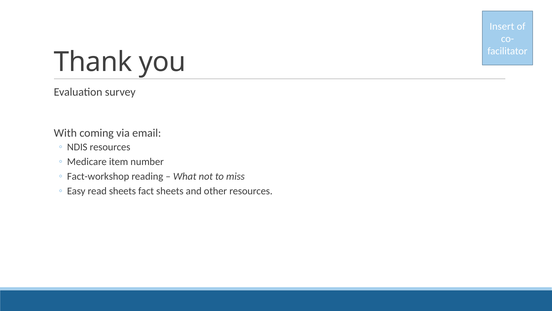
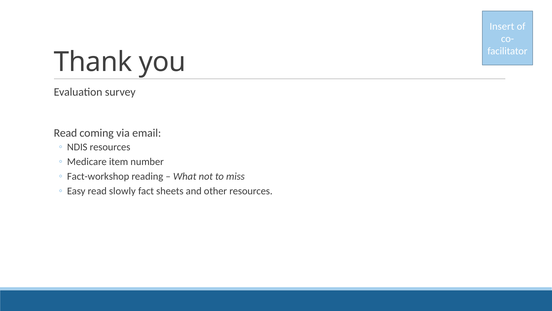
With at (65, 133): With -> Read
read sheets: sheets -> slowly
